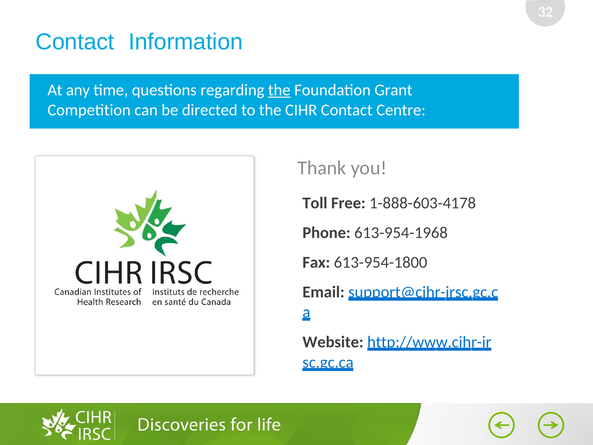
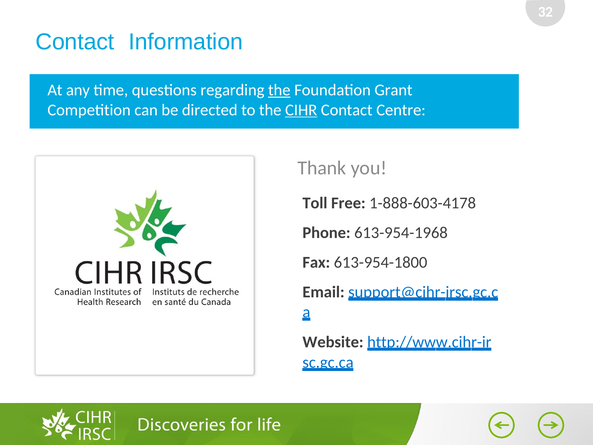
CIHR underline: none -> present
